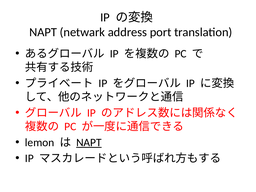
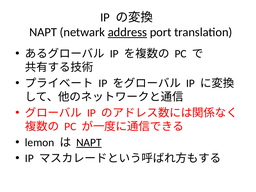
address underline: none -> present
